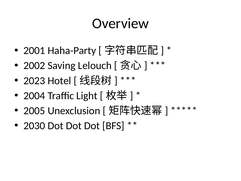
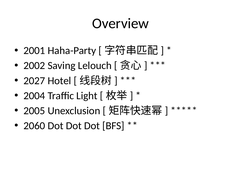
2023: 2023 -> 2027
2030: 2030 -> 2060
